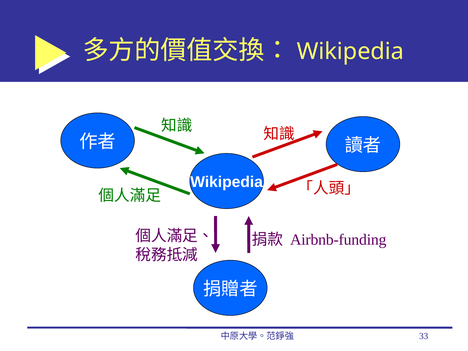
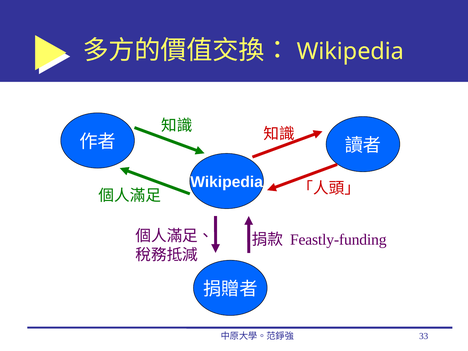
Airbnb-funding: Airbnb-funding -> Feastly-funding
